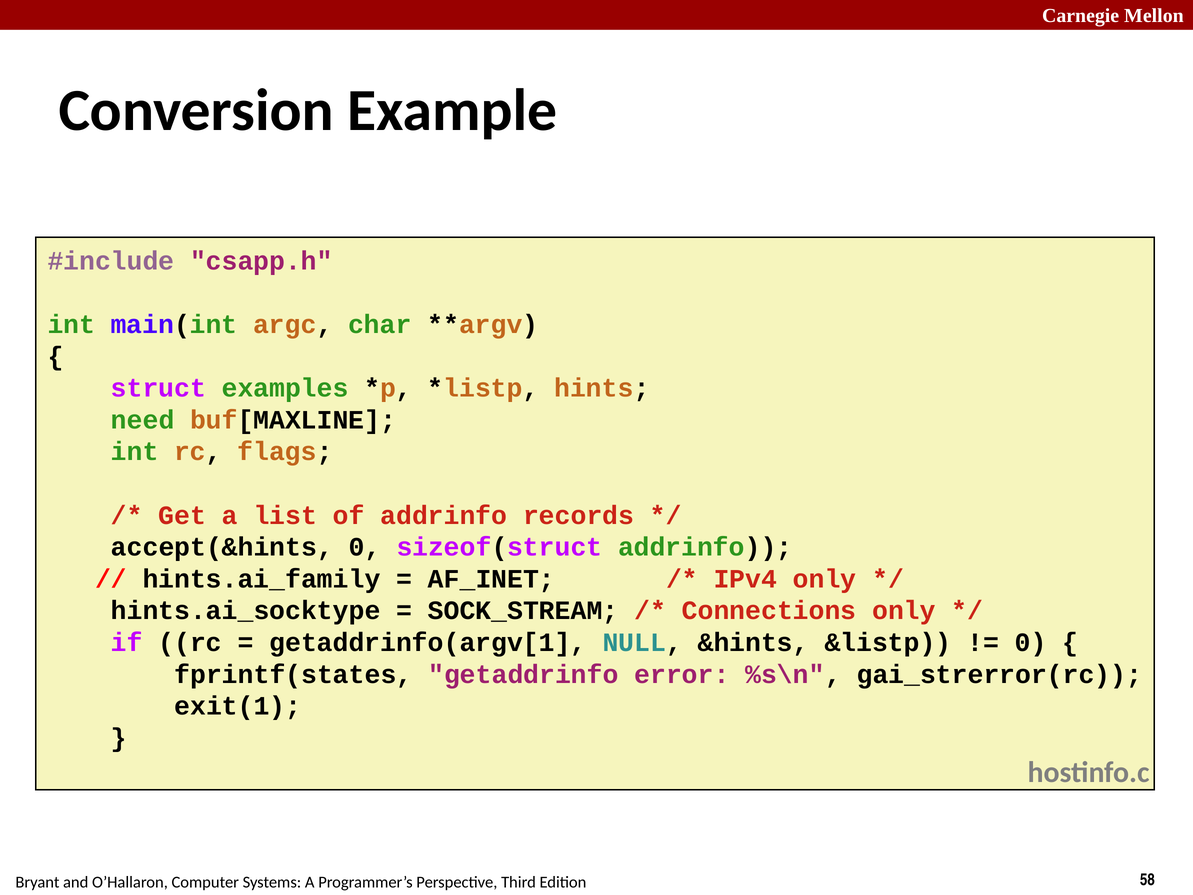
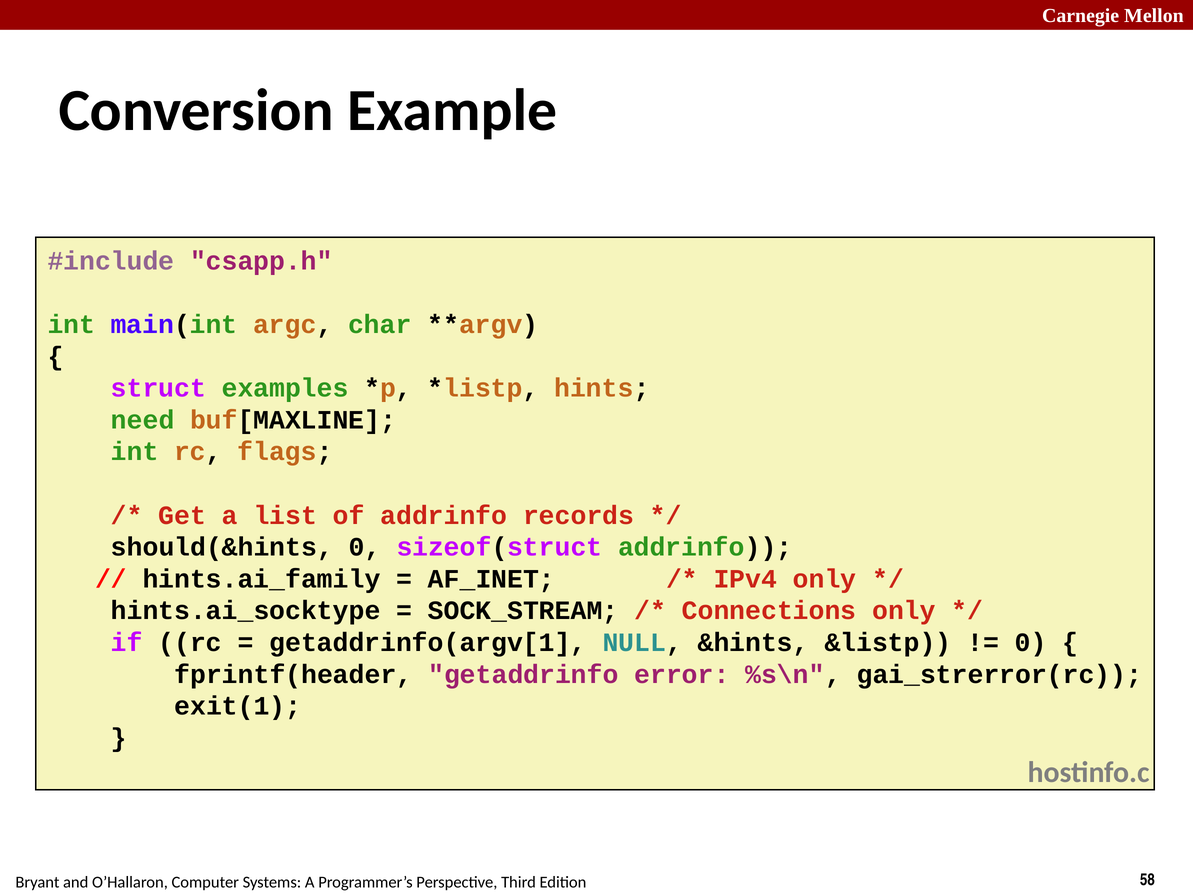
accept(&hints: accept(&hints -> should(&hints
fprintf(states: fprintf(states -> fprintf(header
